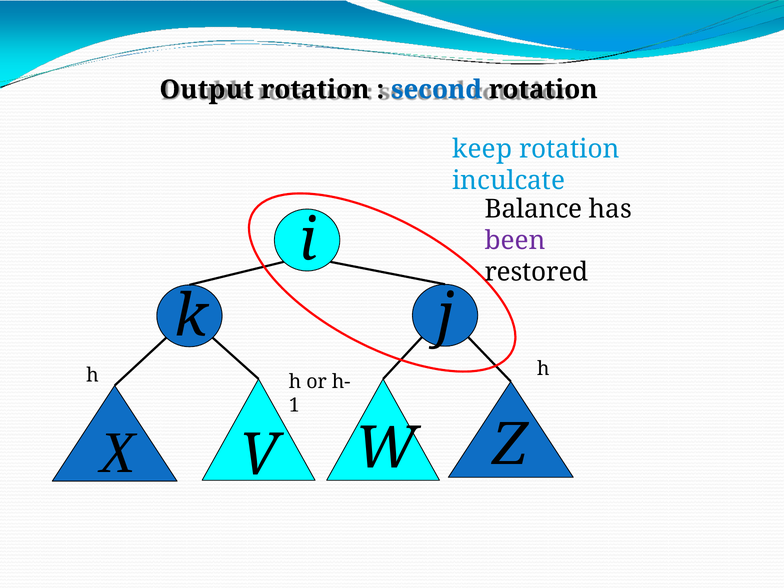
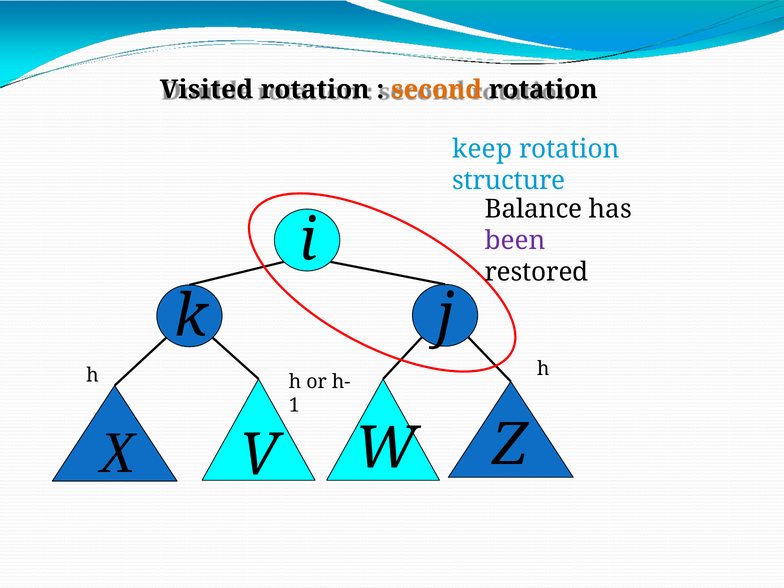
Output: Output -> Visited
second colour: blue -> orange
inculcate: inculcate -> structure
